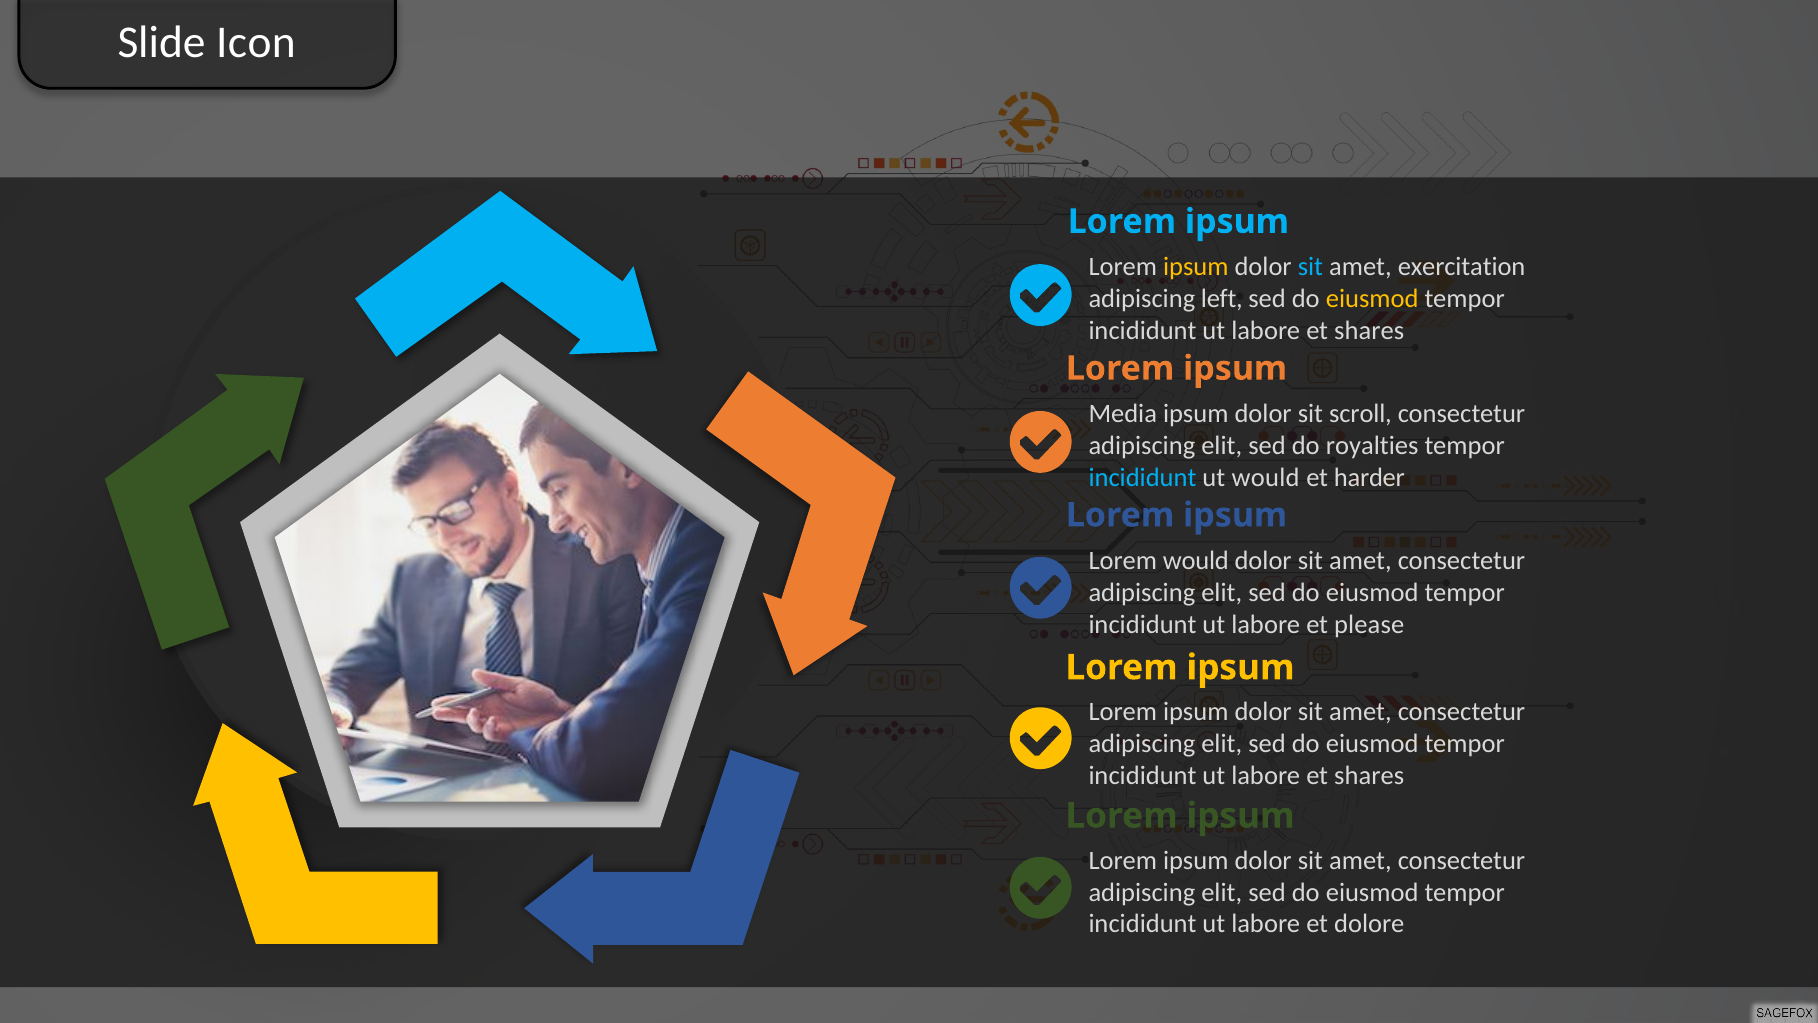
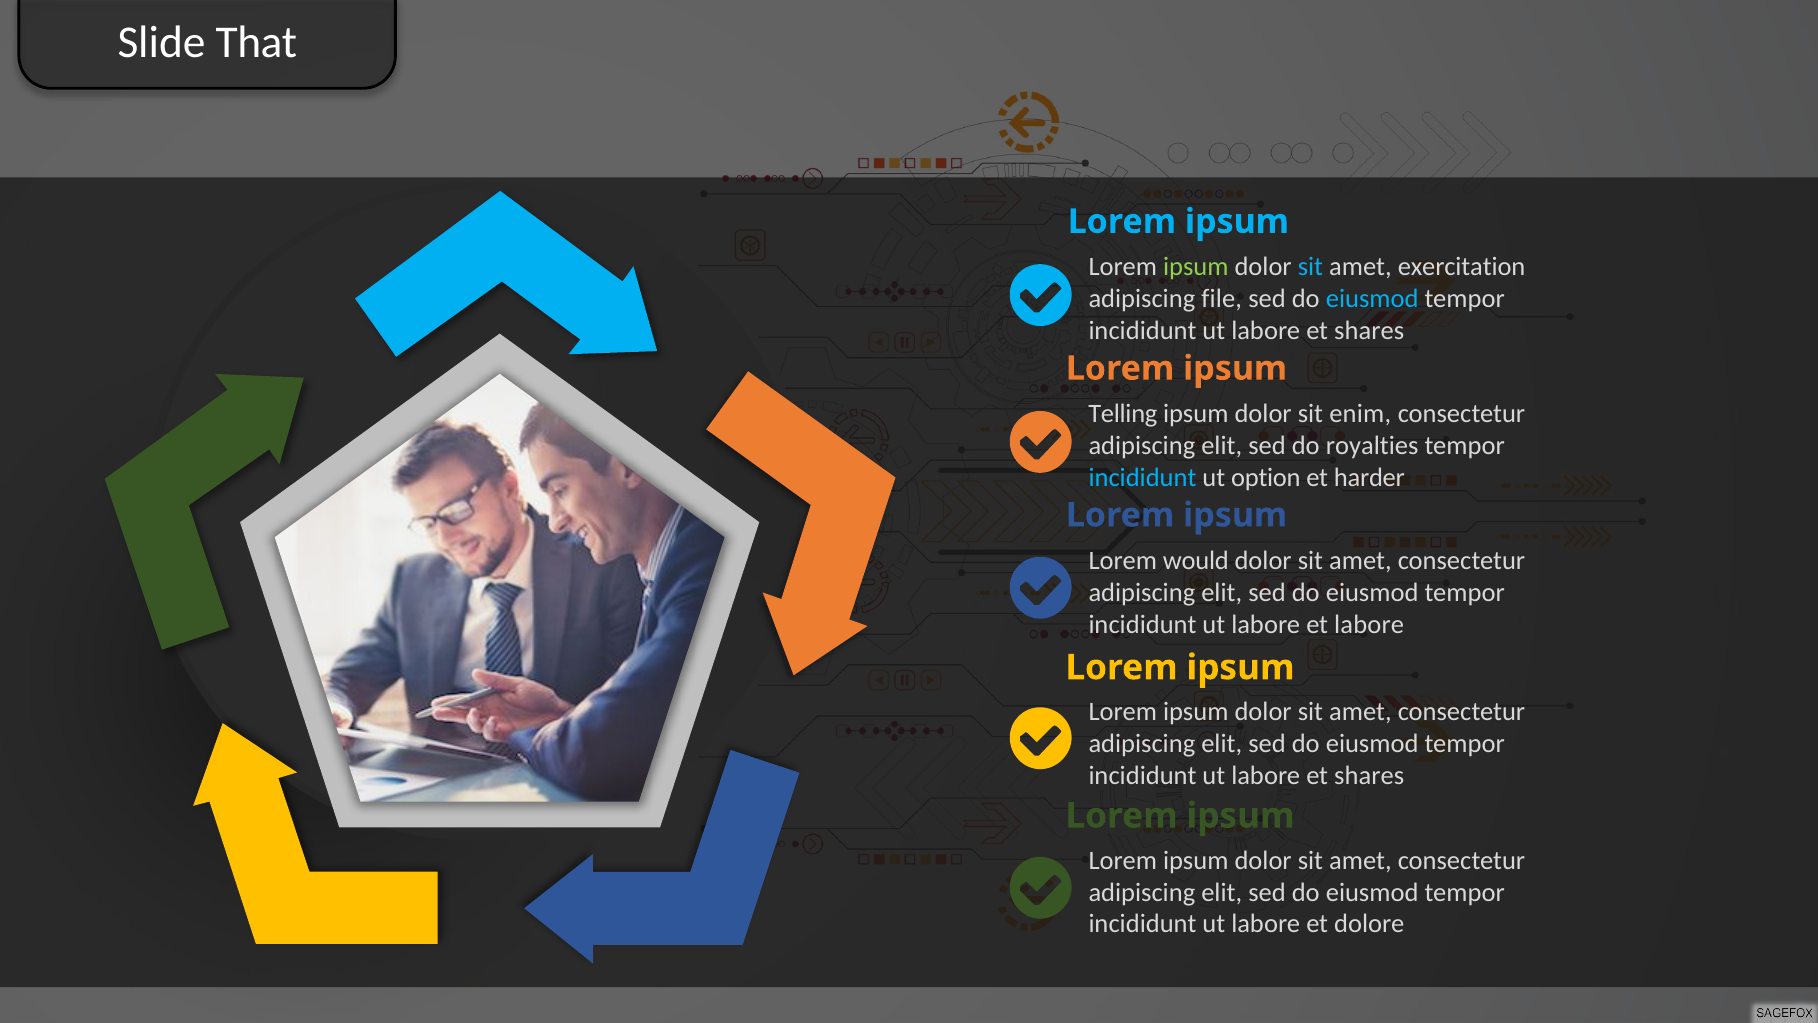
Icon: Icon -> That
ipsum at (1196, 267) colour: yellow -> light green
left: left -> file
eiusmod at (1372, 299) colour: yellow -> light blue
Media: Media -> Telling
scroll: scroll -> enim
ut would: would -> option
et please: please -> labore
